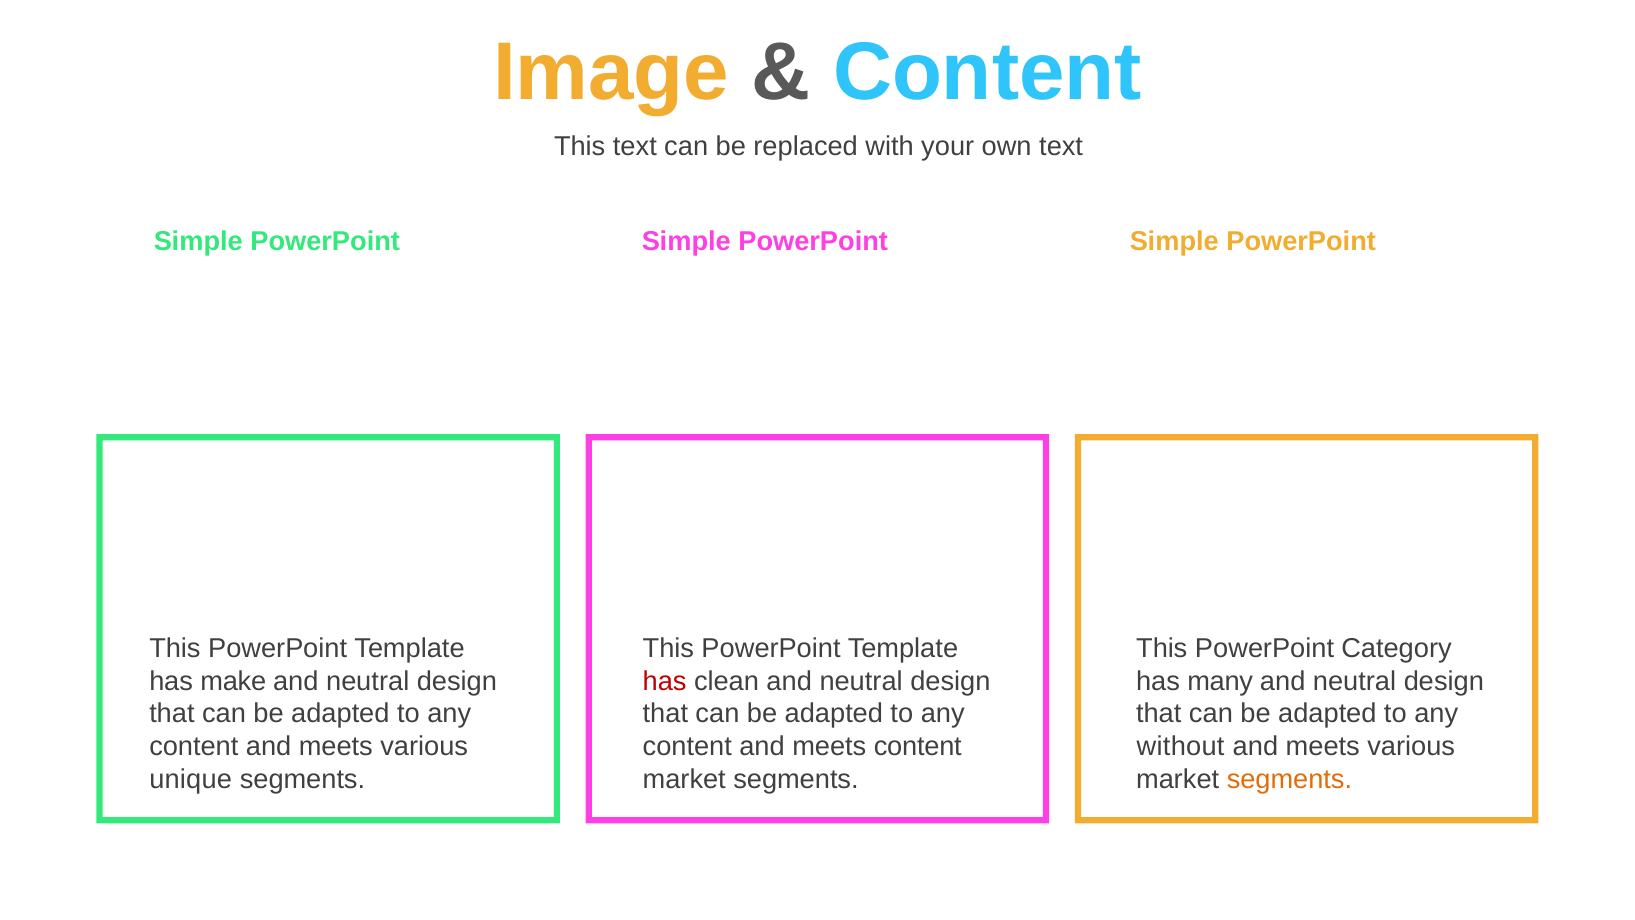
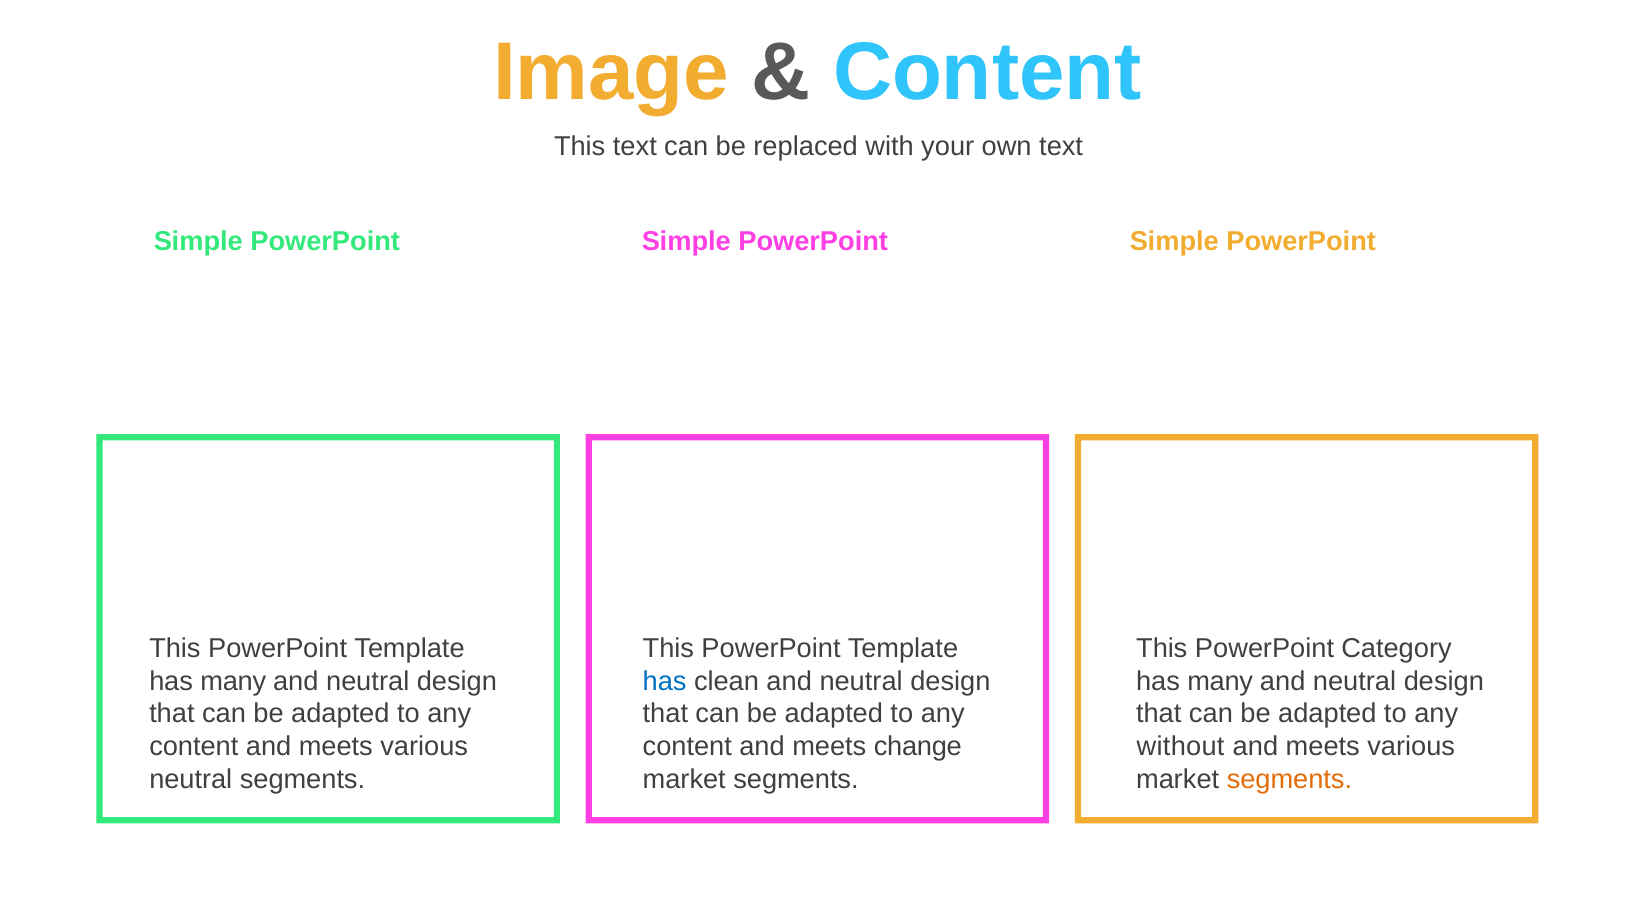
make at (233, 681): make -> many
has at (665, 681) colour: red -> blue
meets content: content -> change
unique at (191, 779): unique -> neutral
